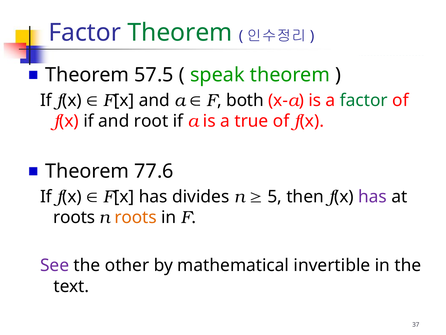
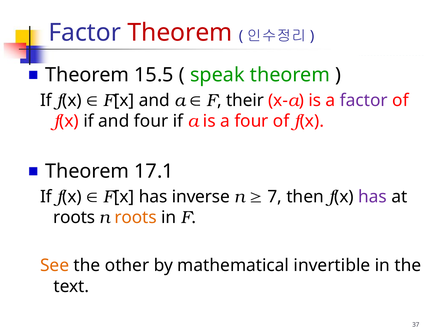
Theorem at (180, 32) colour: green -> red
57.5: 57.5 -> 15.5
both: both -> their
factor at (364, 100) colour: green -> purple
and root: root -> four
a true: true -> four
77.6: 77.6 -> 17.1
divides: divides -> inverse
5: 5 -> 7
See colour: purple -> orange
